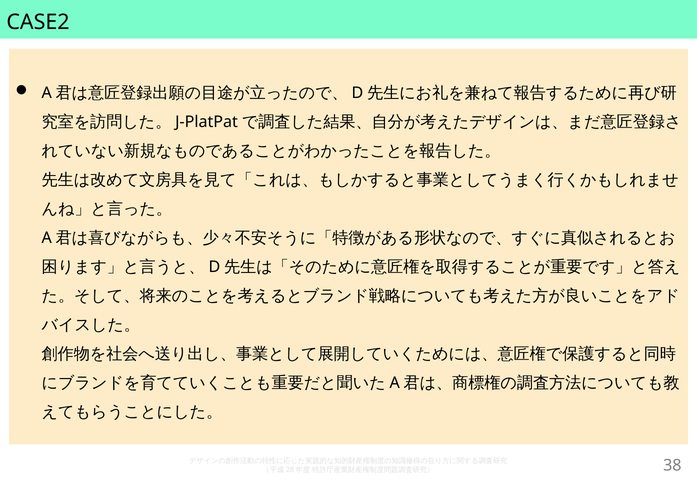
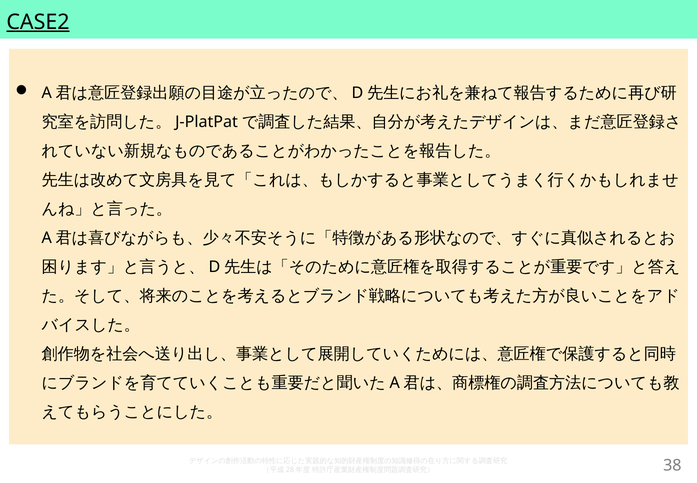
CASE2 underline: none -> present
